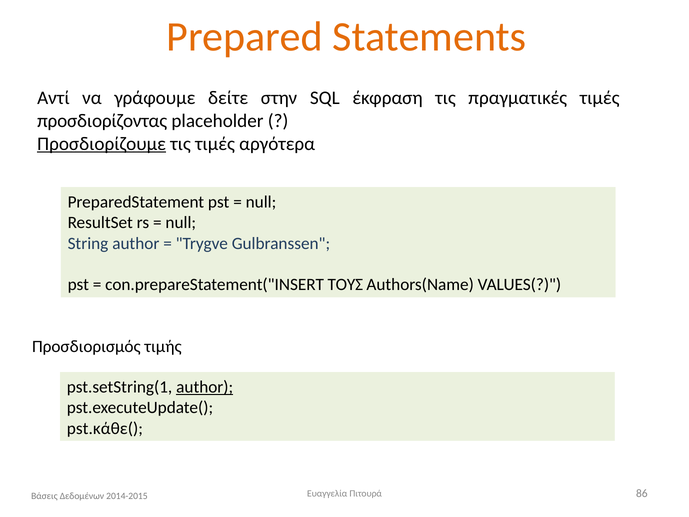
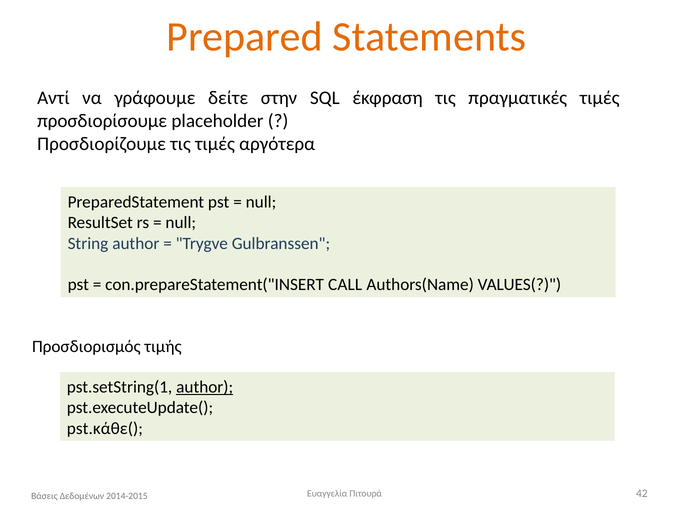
προσδιορίζοντας: προσδιορίζοντας -> προσδιορίσουμε
Προσδιορίζουμε underline: present -> none
ΤΟΥΣ: ΤΟΥΣ -> CALL
86: 86 -> 42
